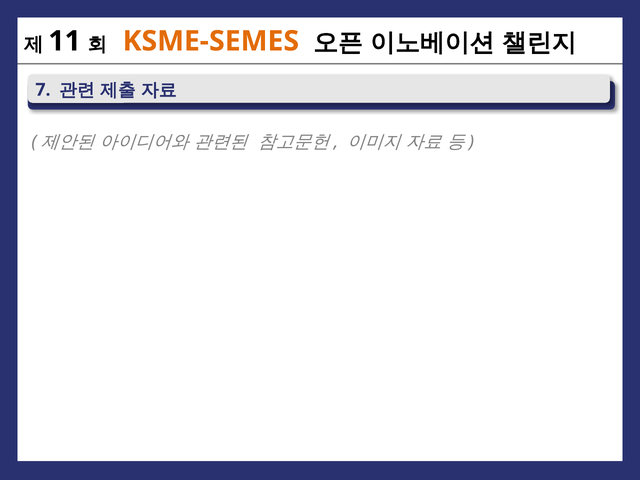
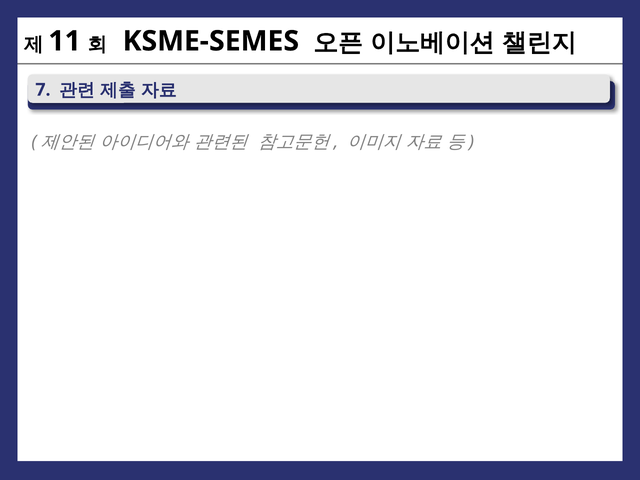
KSME-SEMES colour: orange -> black
